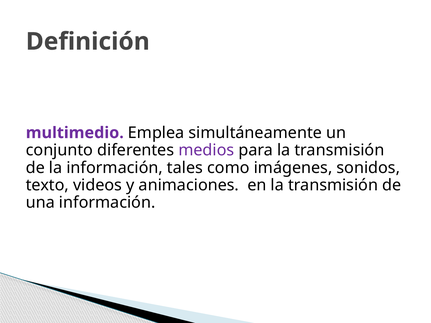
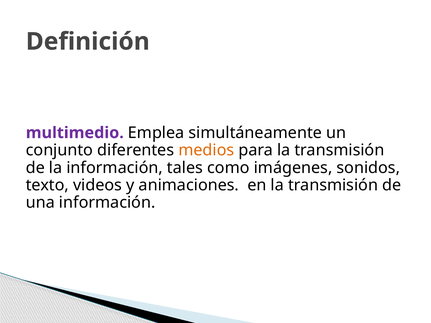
medios colour: purple -> orange
